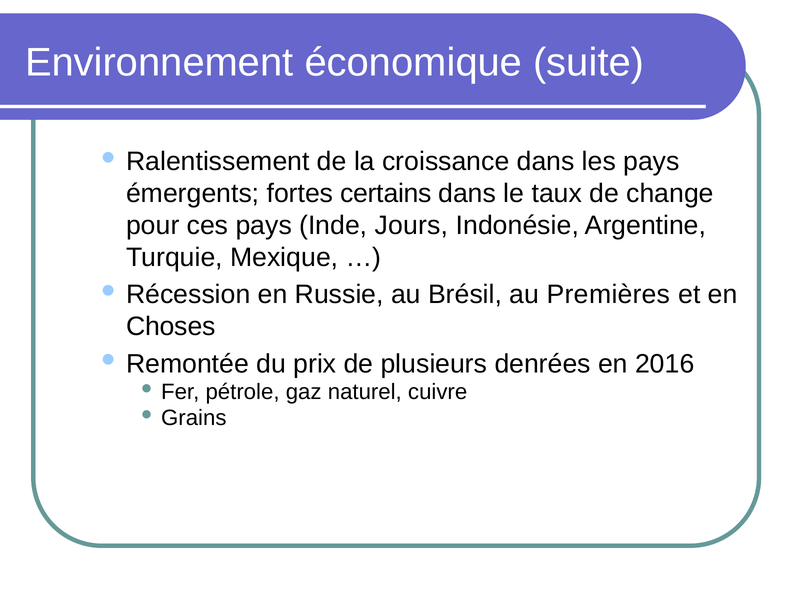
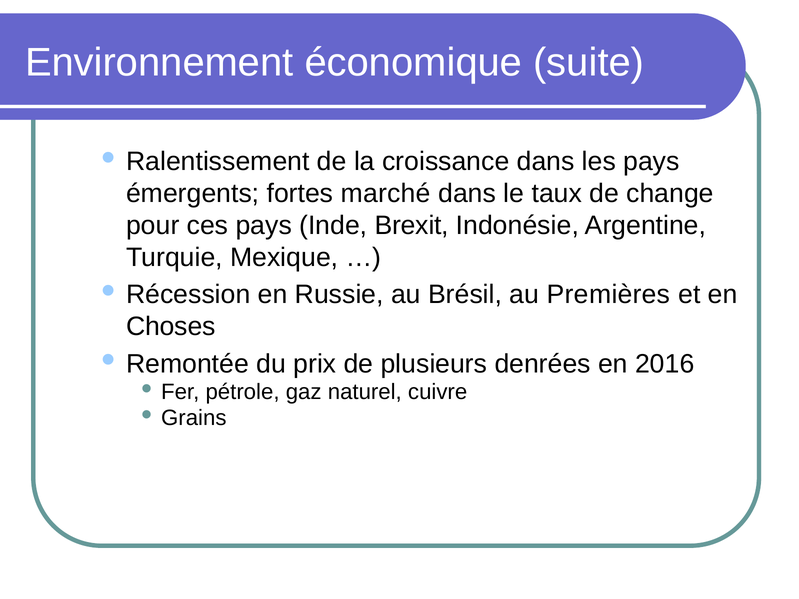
certains: certains -> marché
Jours: Jours -> Brexit
